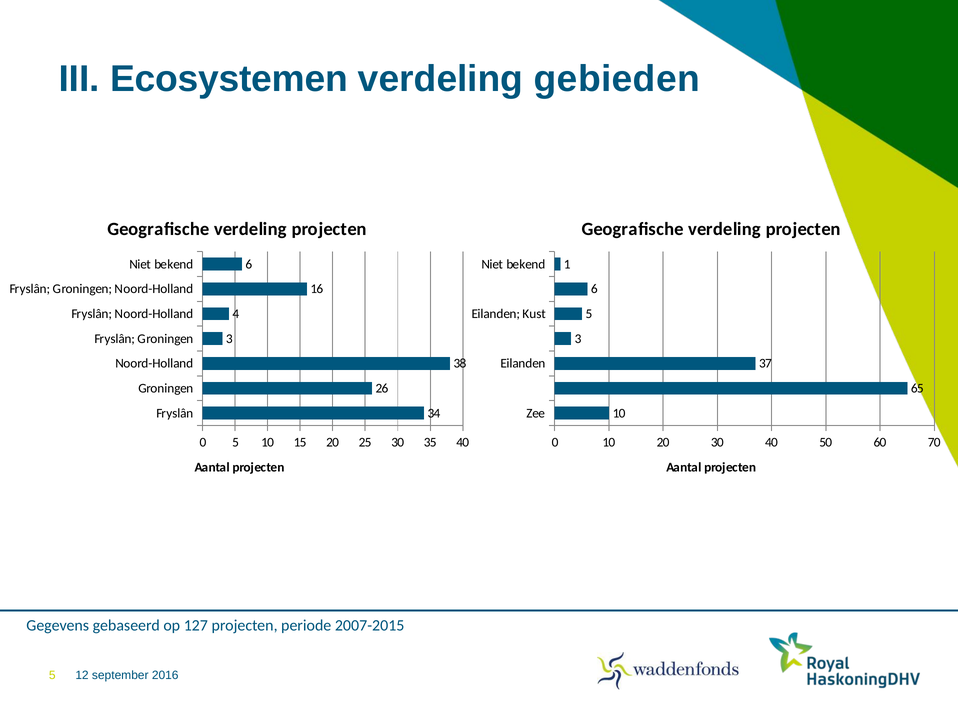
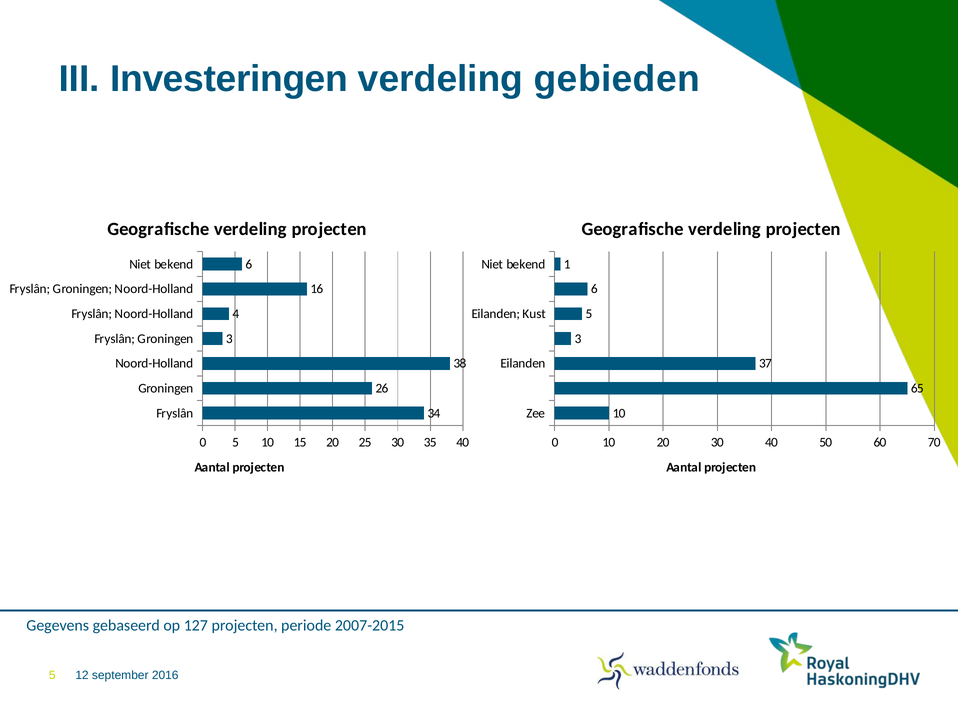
Ecosystemen: Ecosystemen -> Investeringen
